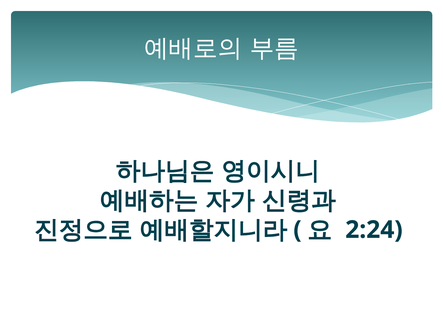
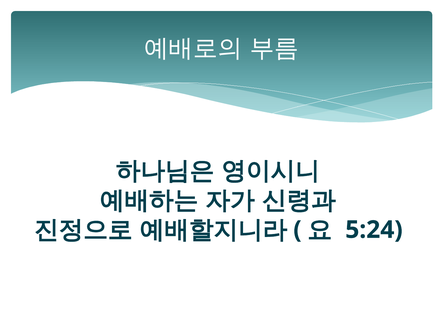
2:24: 2:24 -> 5:24
